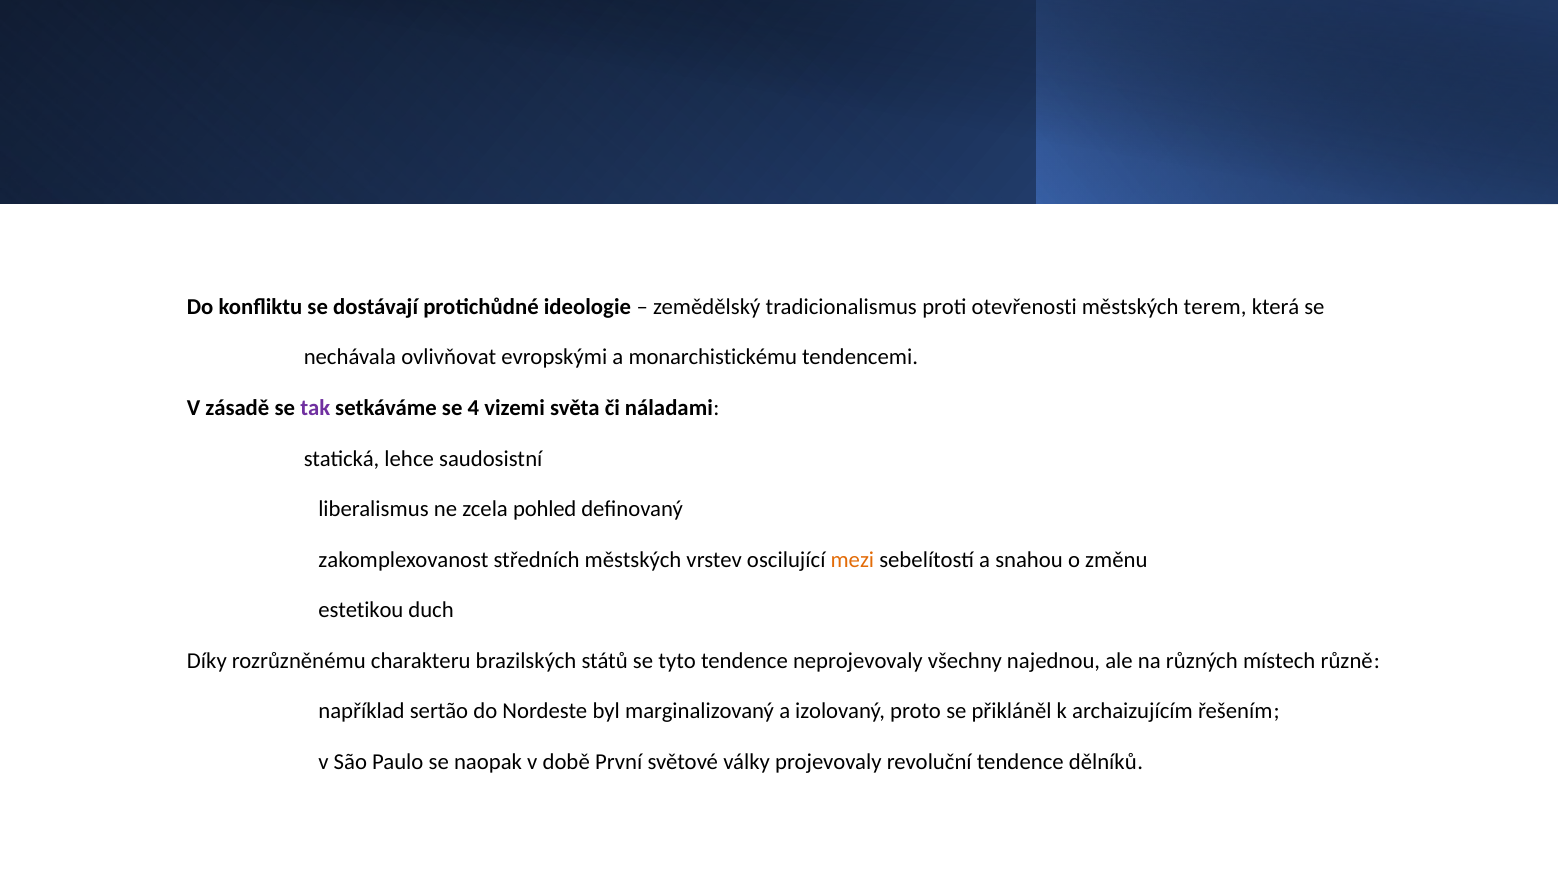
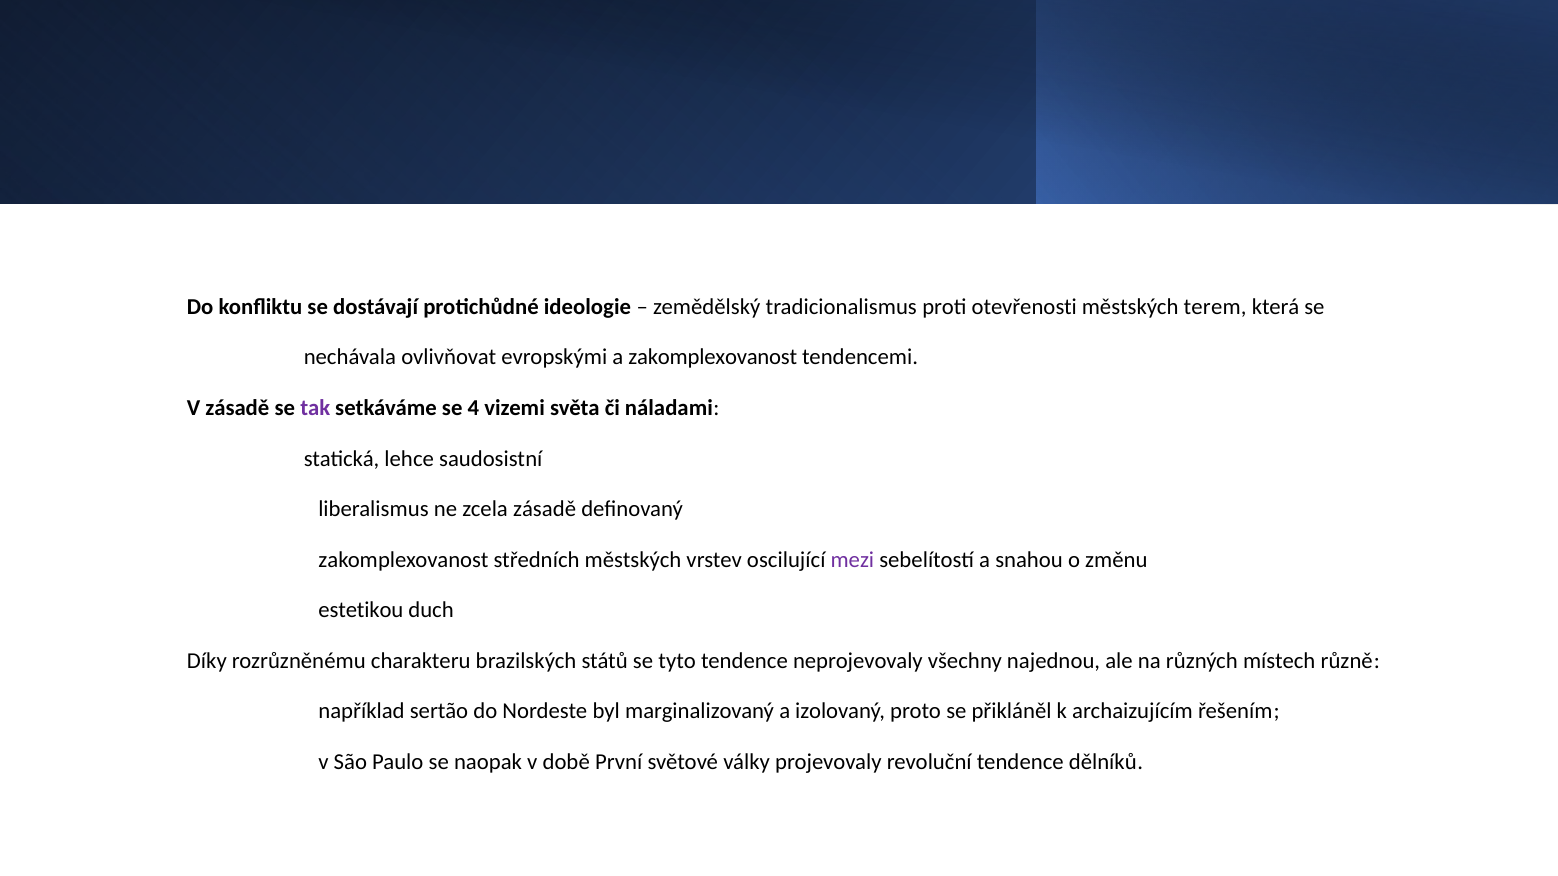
a monarchistickému: monarchistickému -> zakomplexovanost
zcela pohled: pohled -> zásadě
mezi colour: orange -> purple
